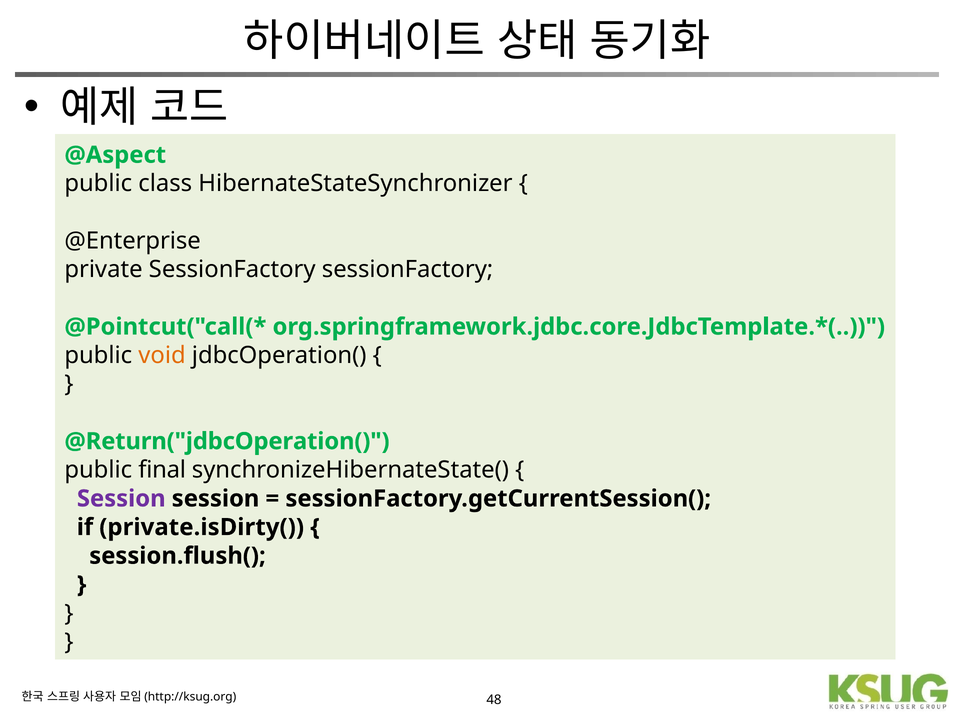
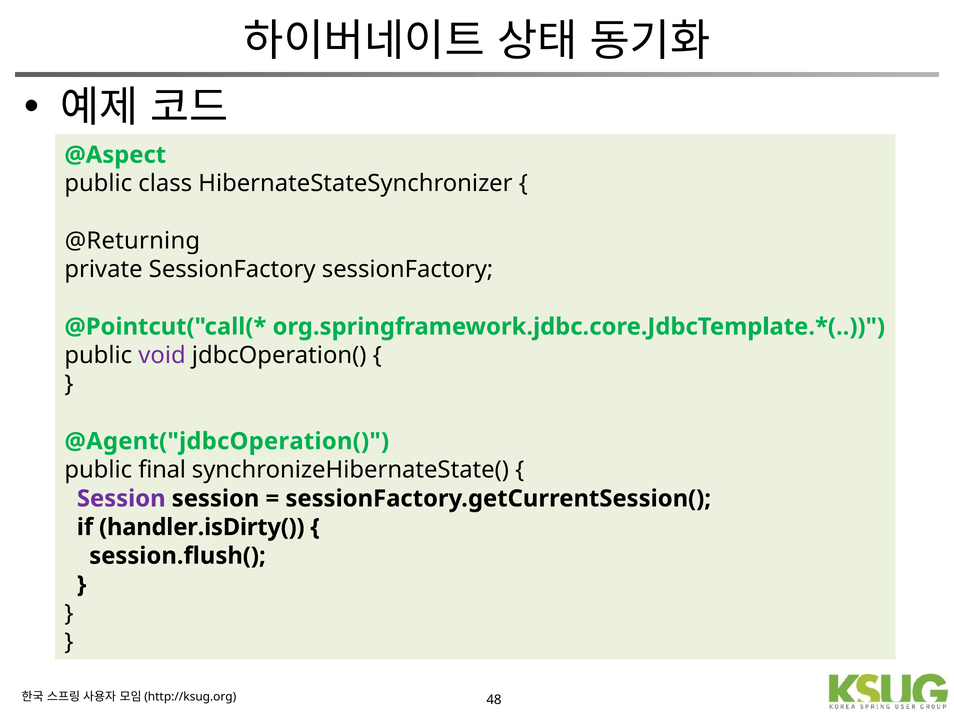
@Enterprise: @Enterprise -> @Returning
void colour: orange -> purple
@Return("jdbcOperation(: @Return("jdbcOperation( -> @Agent("jdbcOperation(
private.isDirty(: private.isDirty( -> handler.isDirty(
